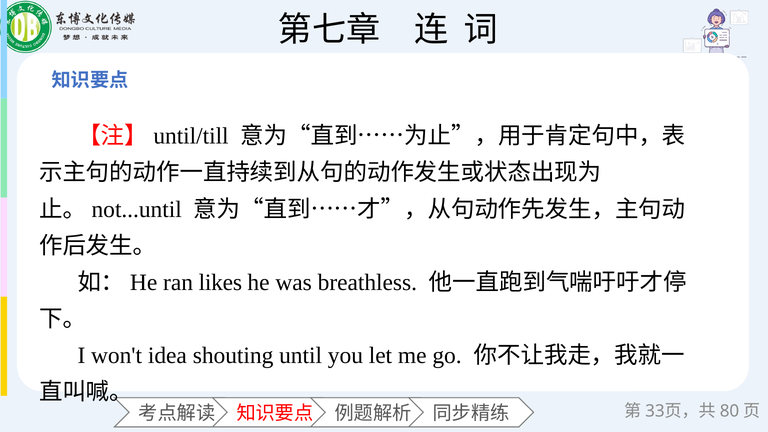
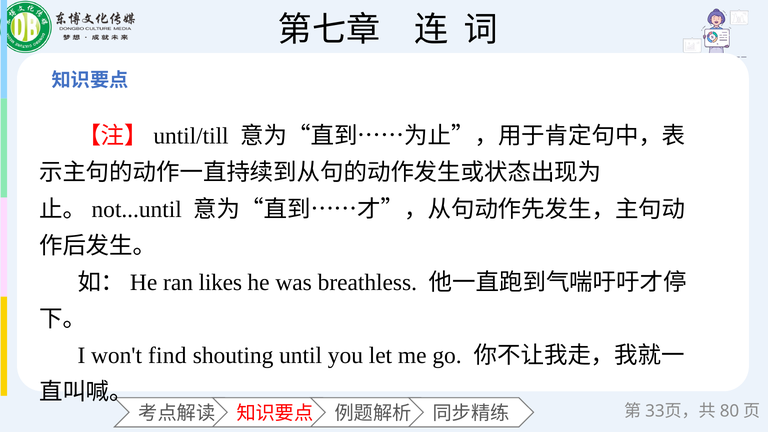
idea: idea -> find
